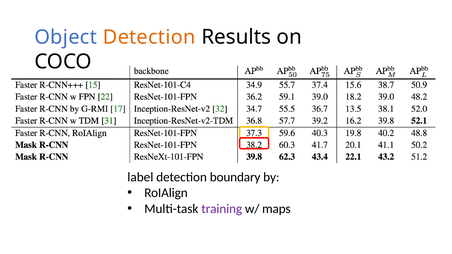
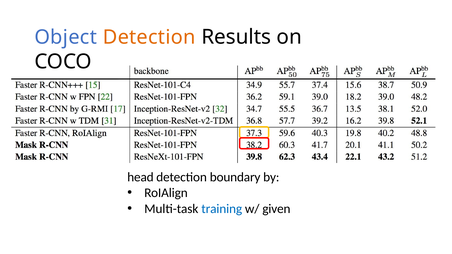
label: label -> head
training colour: purple -> blue
maps: maps -> given
